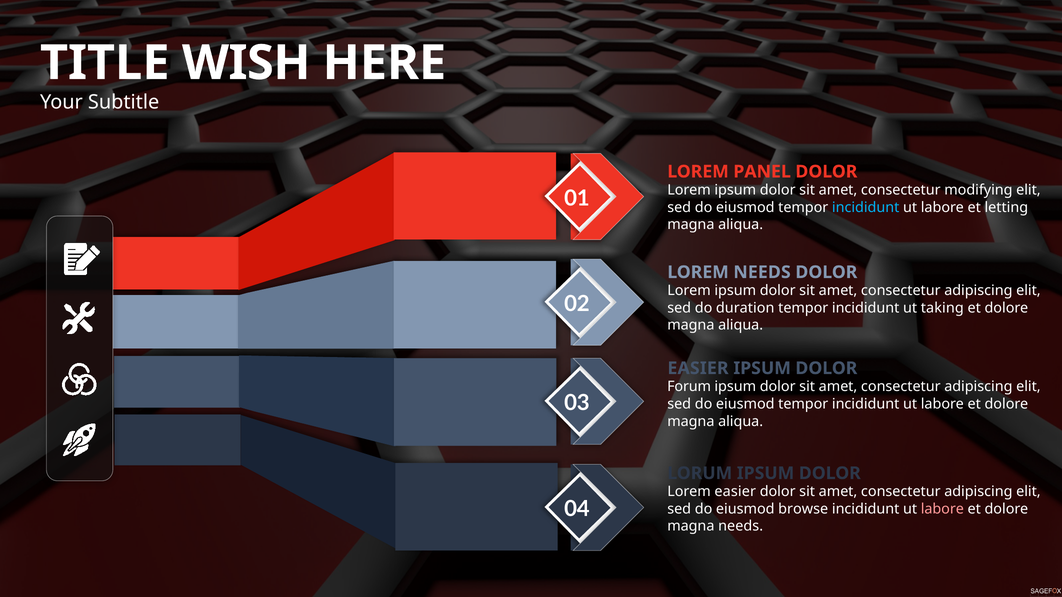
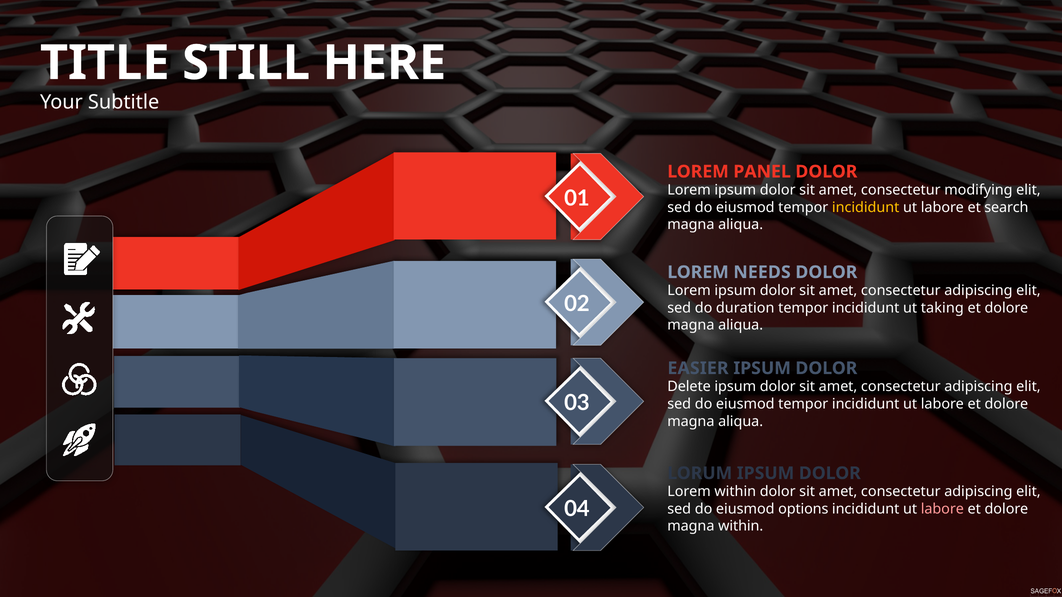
WISH: WISH -> STILL
incididunt at (866, 208) colour: light blue -> yellow
letting: letting -> search
Forum: Forum -> Delete
Lorem easier: easier -> within
browse: browse -> options
magna needs: needs -> within
